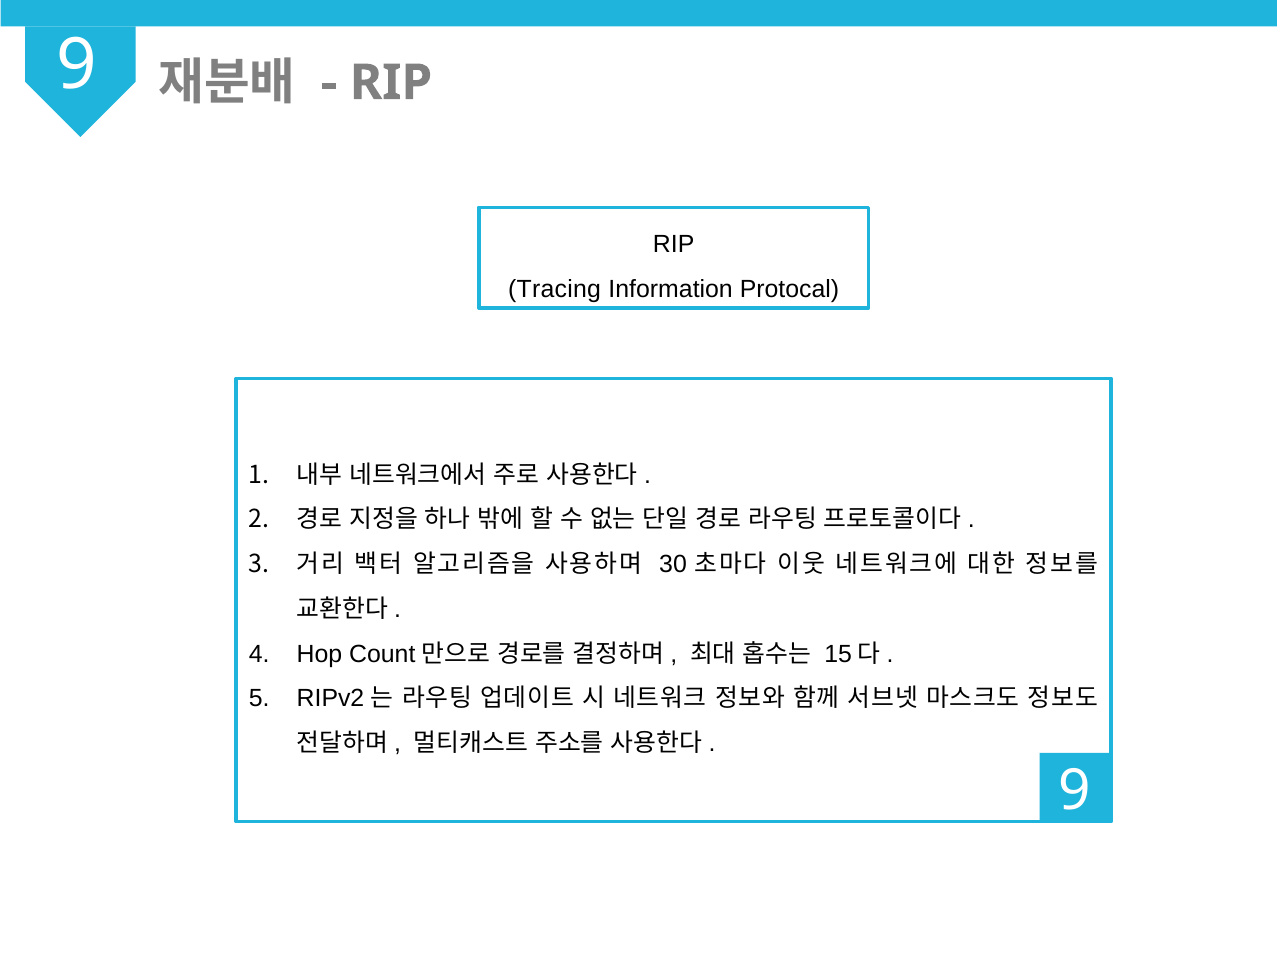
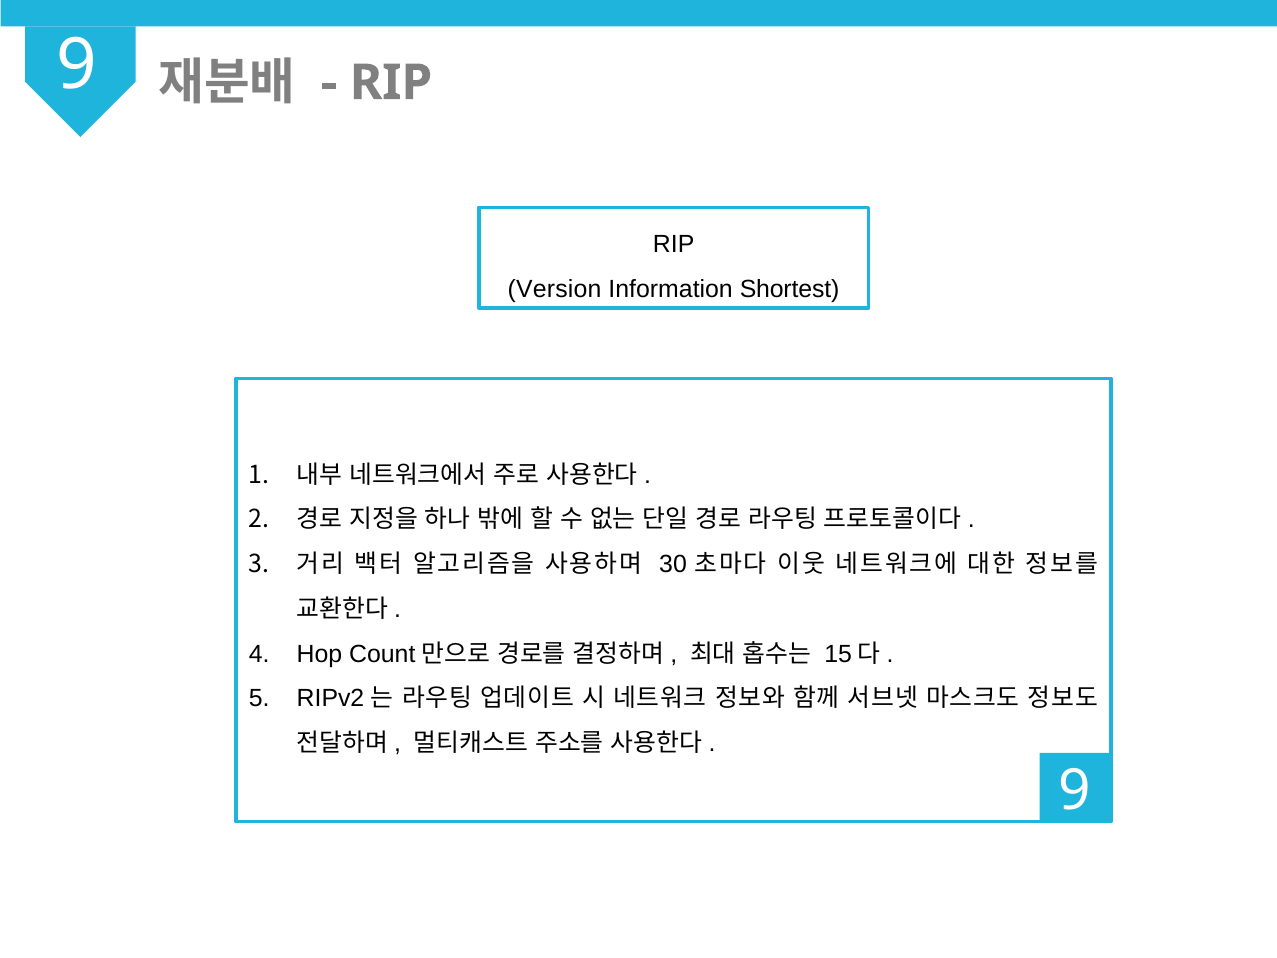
Tracing: Tracing -> Version
Protocal: Protocal -> Shortest
